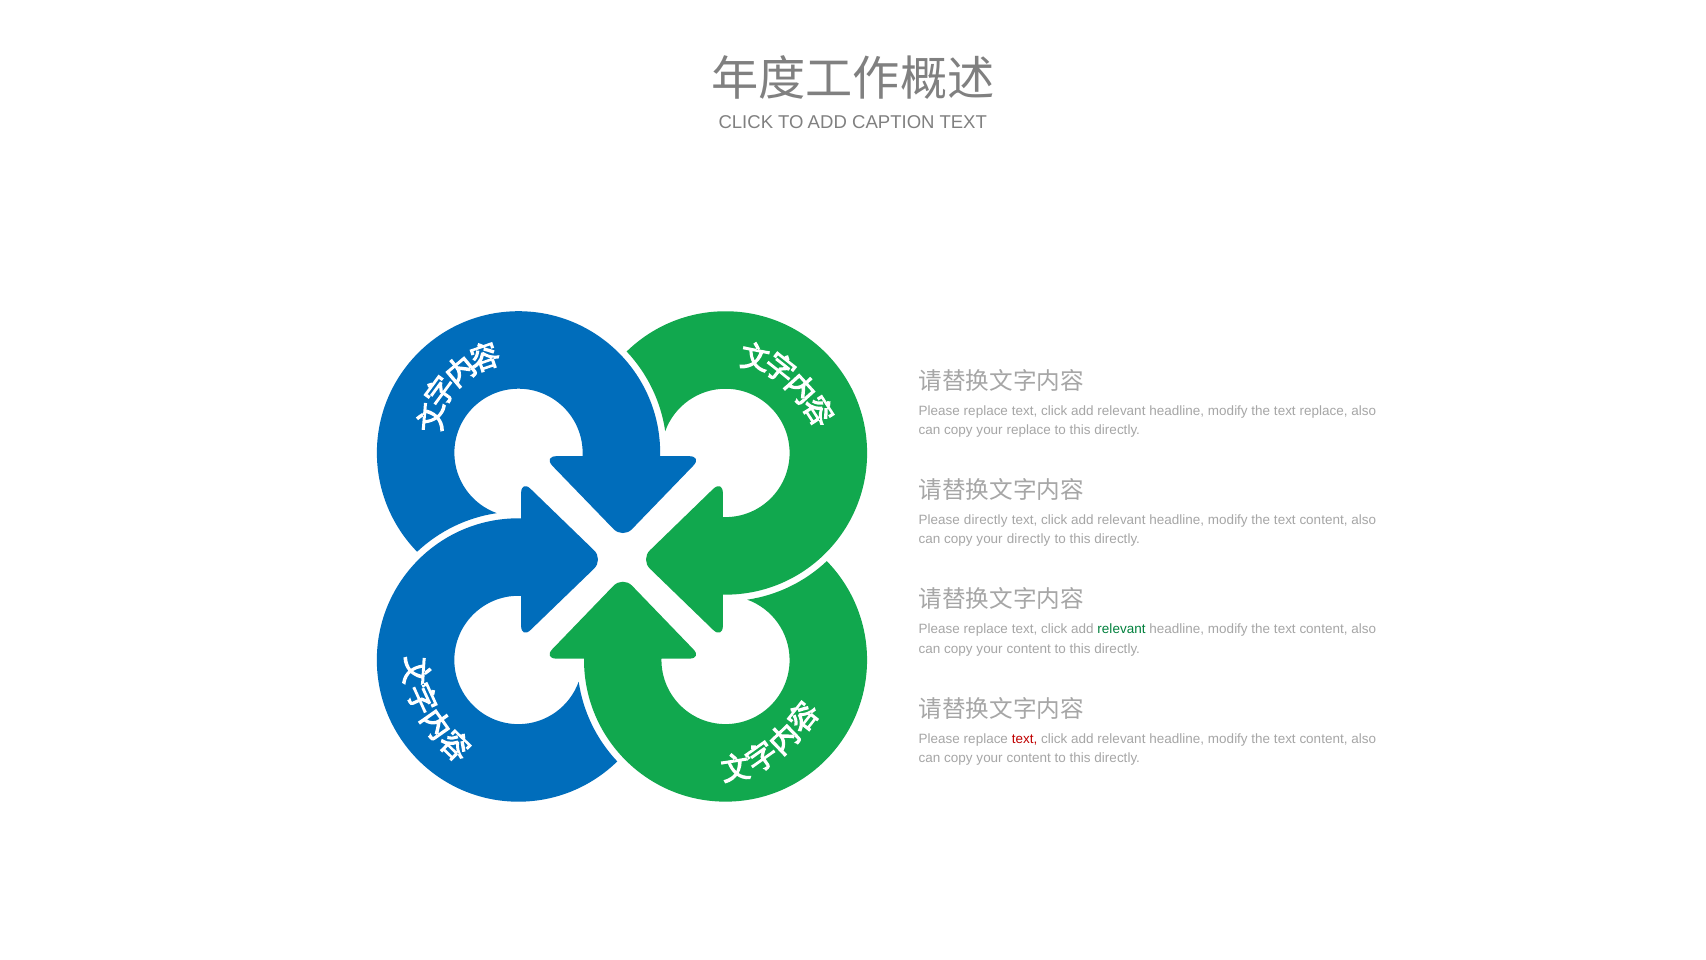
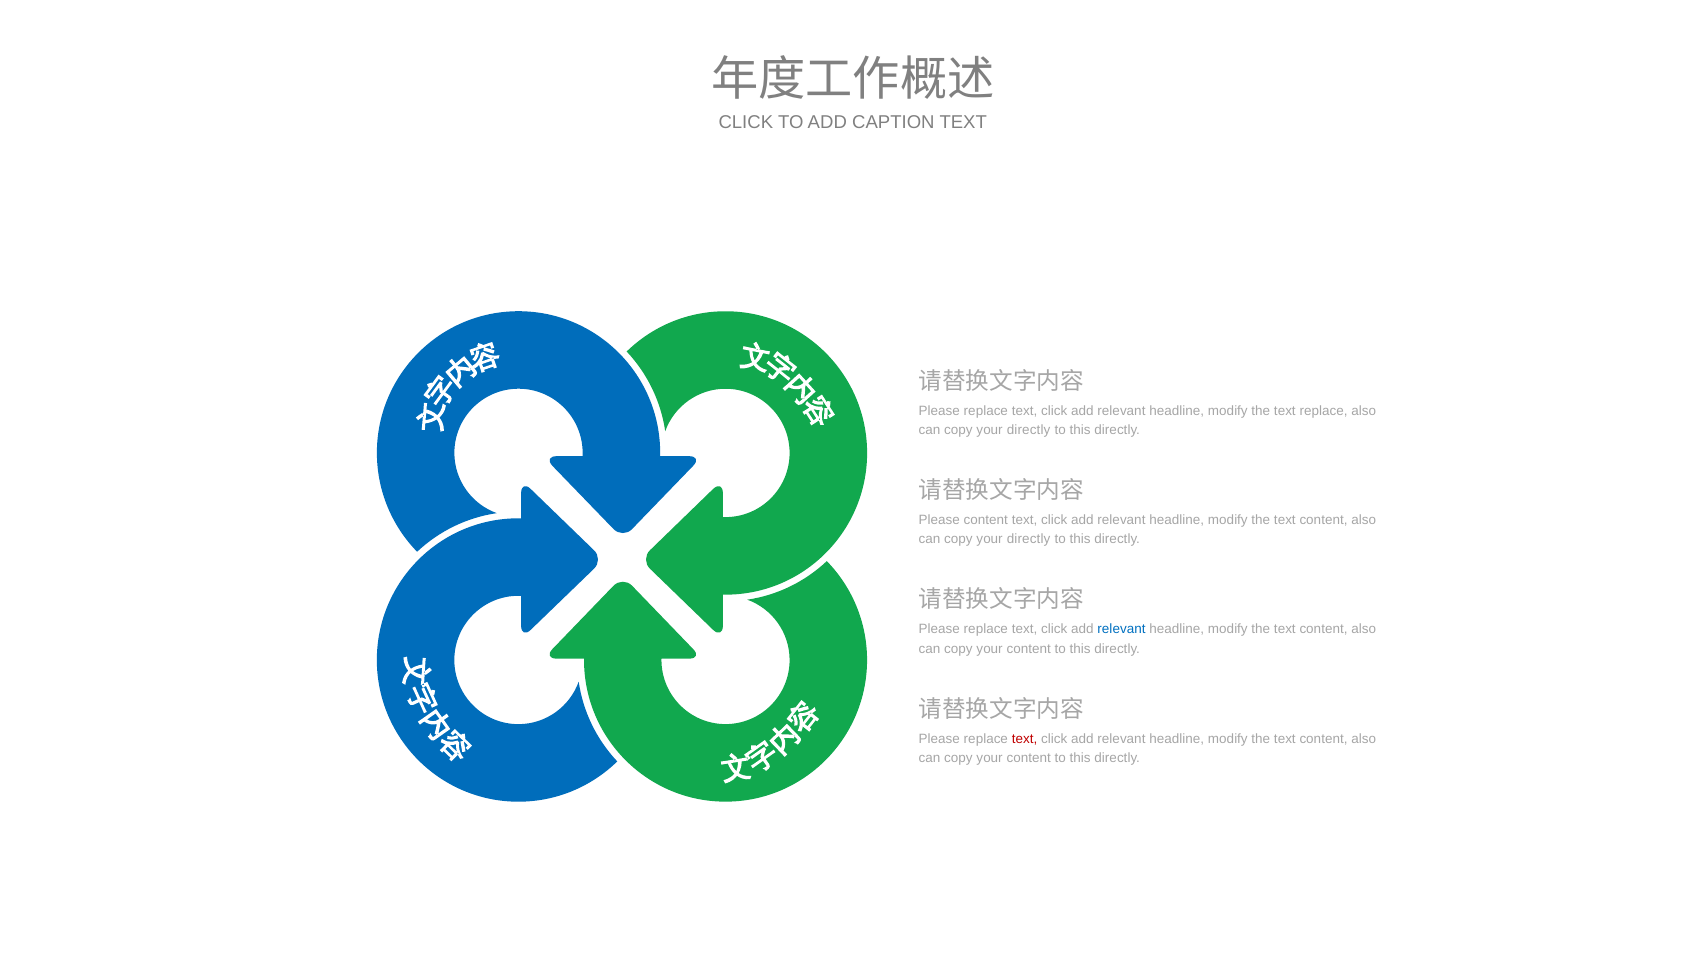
replace at (1029, 430): replace -> directly
Please directly: directly -> content
relevant at (1122, 629) colour: green -> blue
